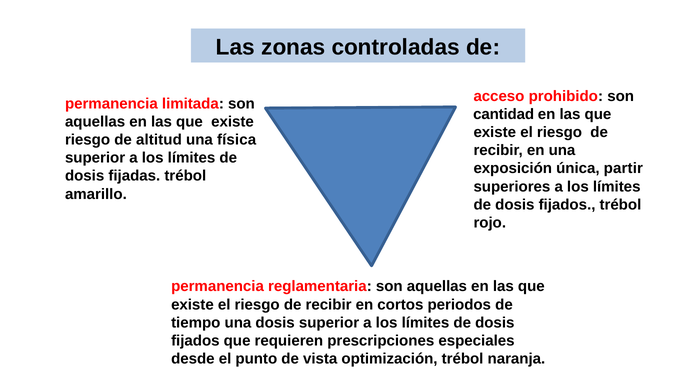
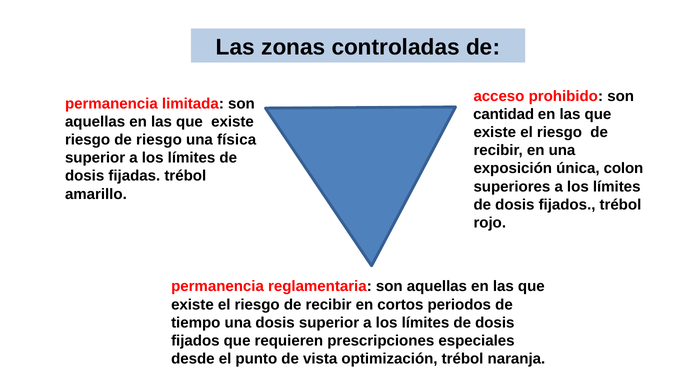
de altitud: altitud -> riesgo
partir: partir -> colon
